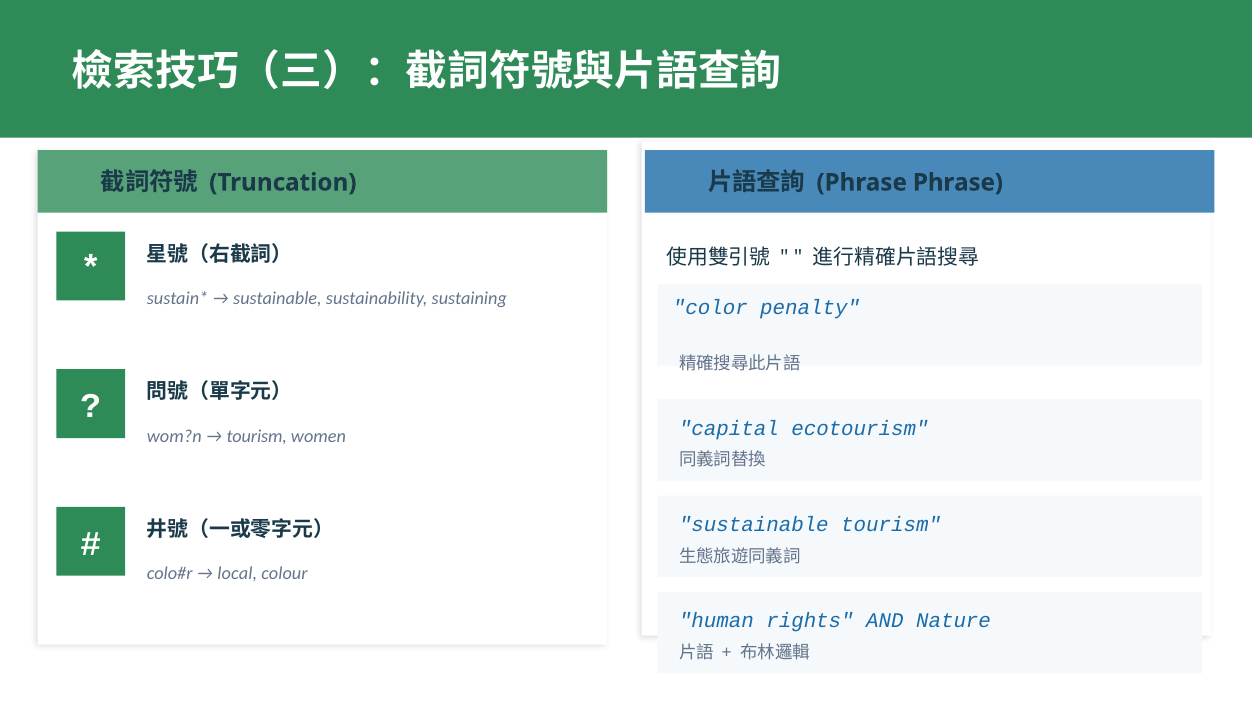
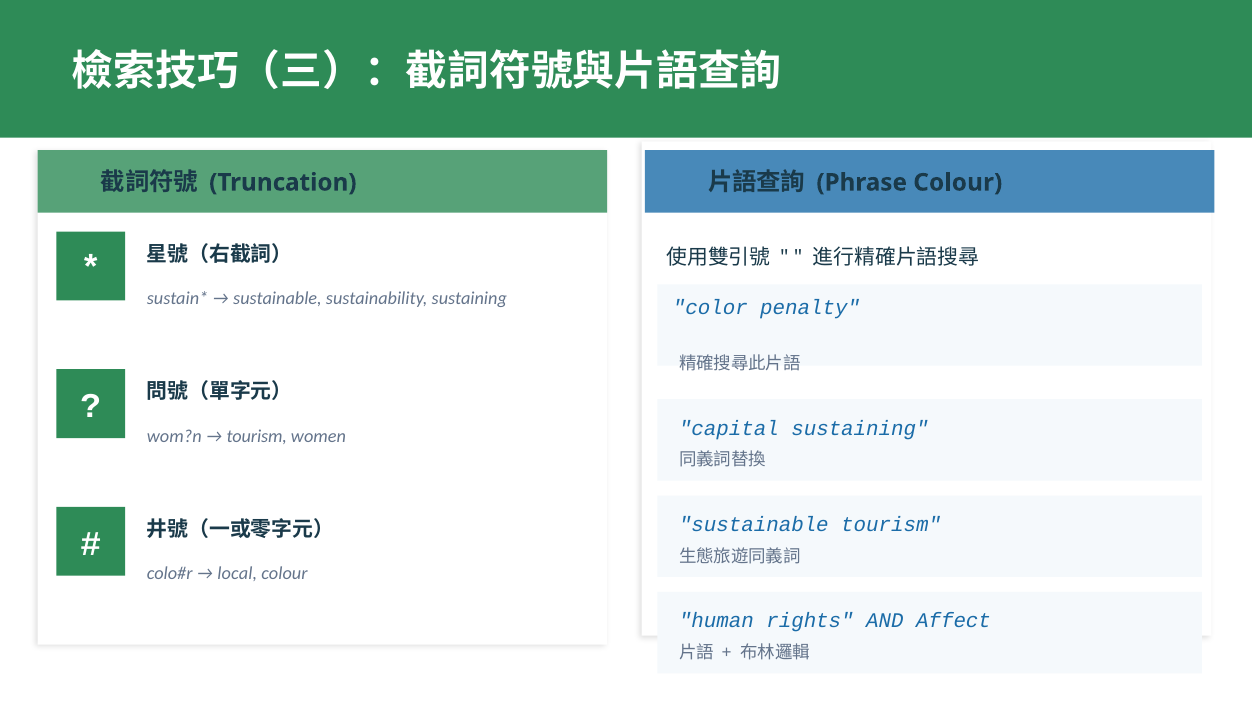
Phrase Phrase: Phrase -> Colour
capital ecotourism: ecotourism -> sustaining
Nature: Nature -> Affect
